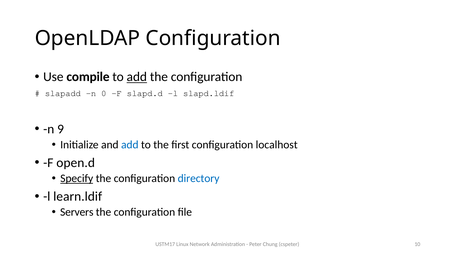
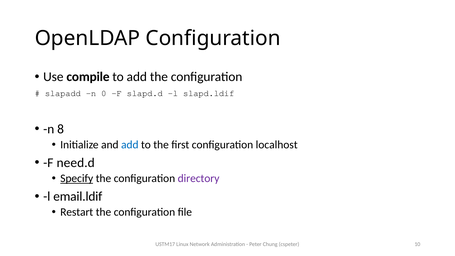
add at (137, 77) underline: present -> none
9: 9 -> 8
open.d: open.d -> need.d
directory colour: blue -> purple
learn.ldif: learn.ldif -> email.ldif
Servers: Servers -> Restart
